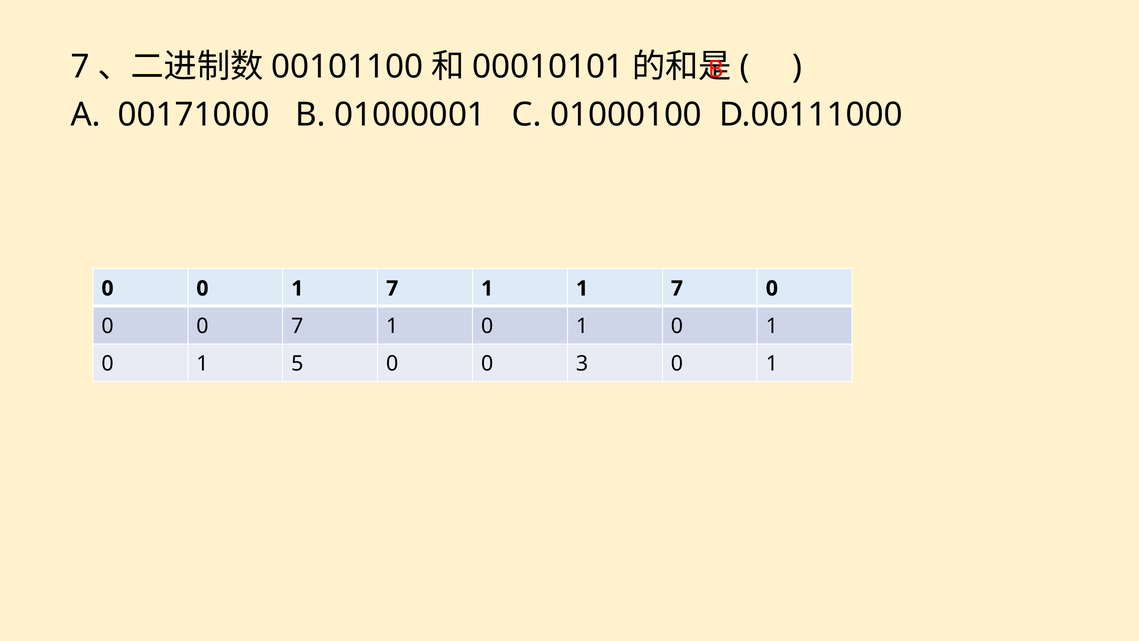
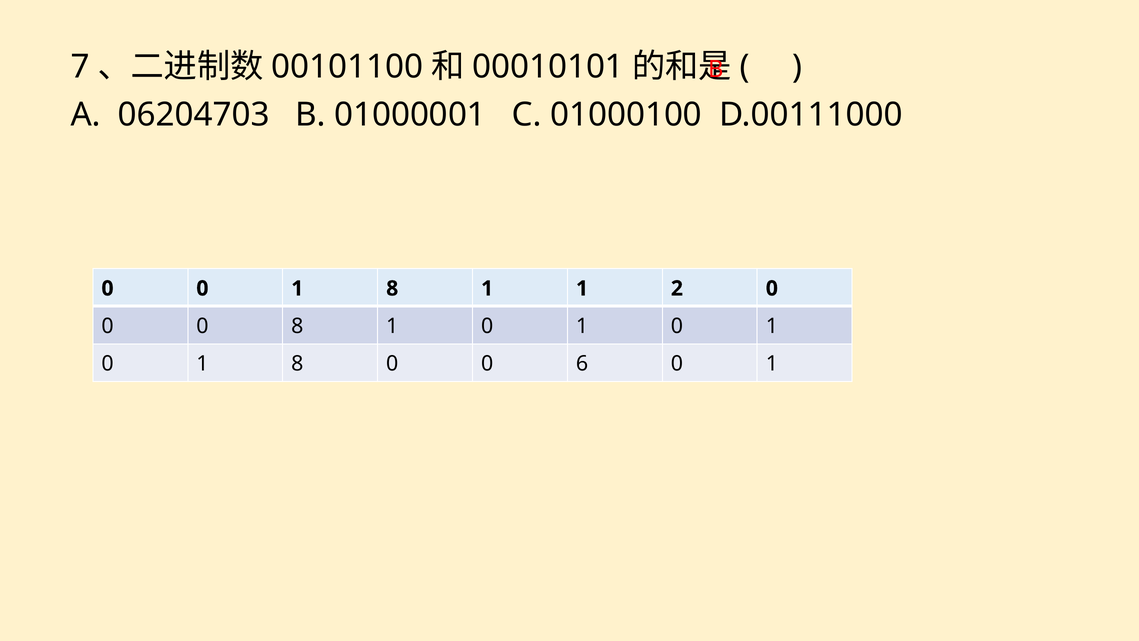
00171000: 00171000 -> 06204703
0 0 1 7: 7 -> 8
1 1 7: 7 -> 2
0 7: 7 -> 8
5 at (297, 364): 5 -> 8
3: 3 -> 6
